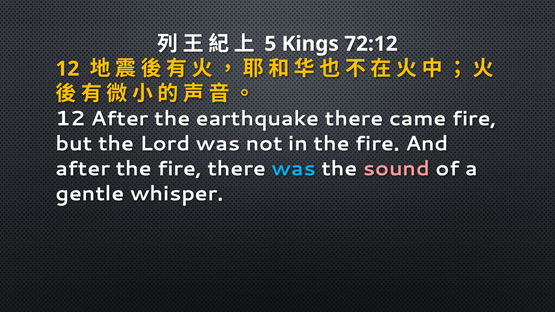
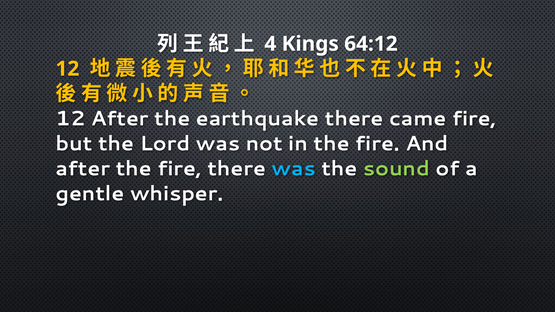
5: 5 -> 4
72:12: 72:12 -> 64:12
sound colour: pink -> light green
